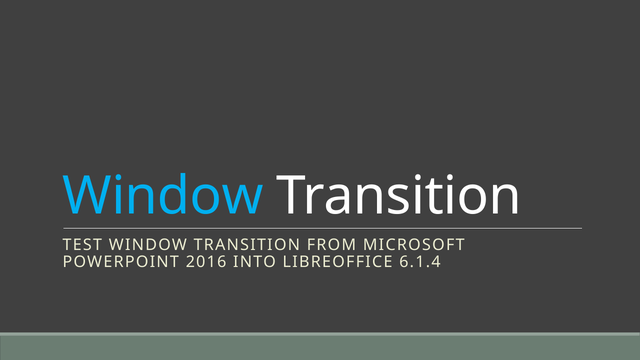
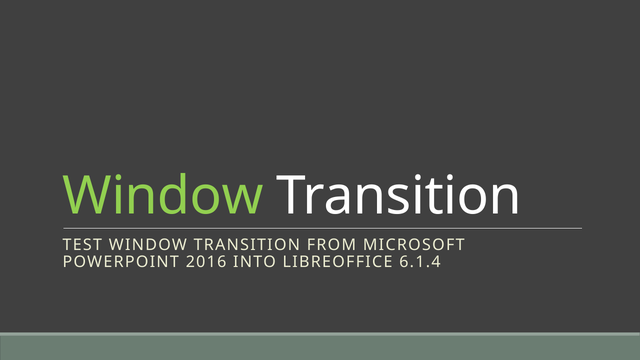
Window at (163, 196) colour: light blue -> light green
